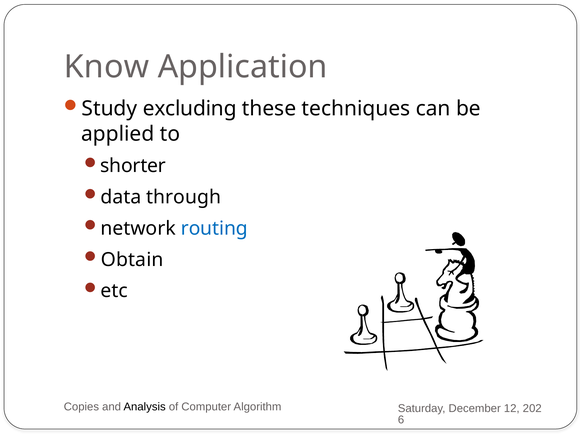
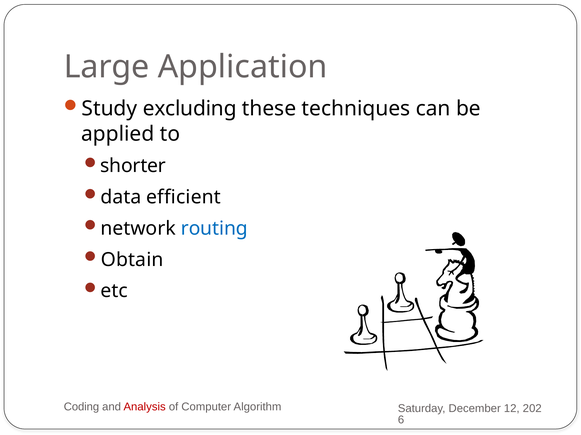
Know: Know -> Large
through: through -> efficient
Copies: Copies -> Coding
Analysis colour: black -> red
